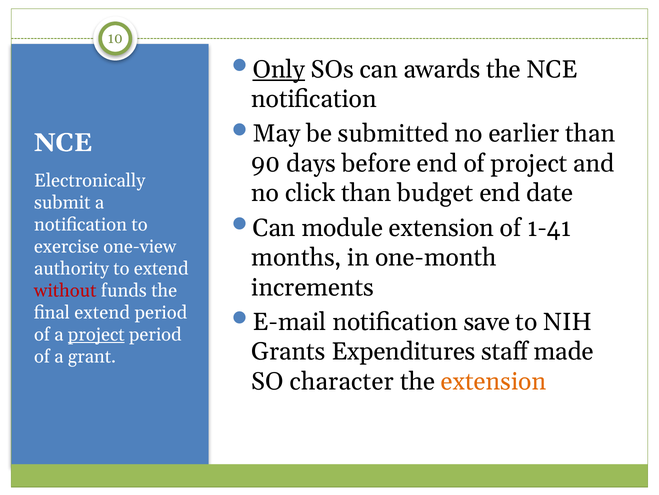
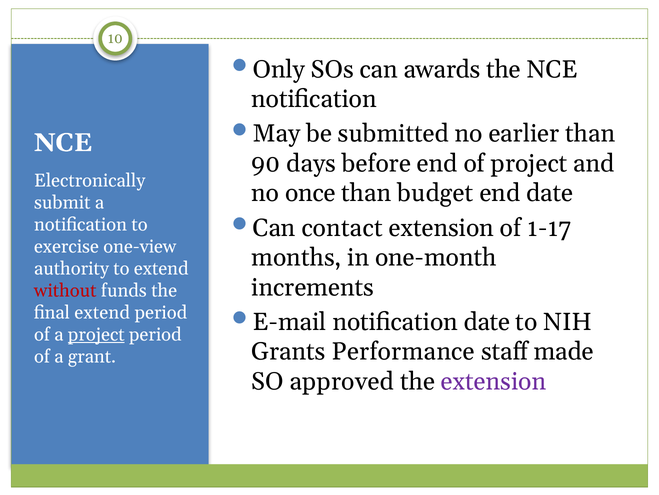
Only underline: present -> none
click: click -> once
module: module -> contact
1-41: 1-41 -> 1-17
notification save: save -> date
Expenditures: Expenditures -> Performance
character: character -> approved
extension at (494, 381) colour: orange -> purple
